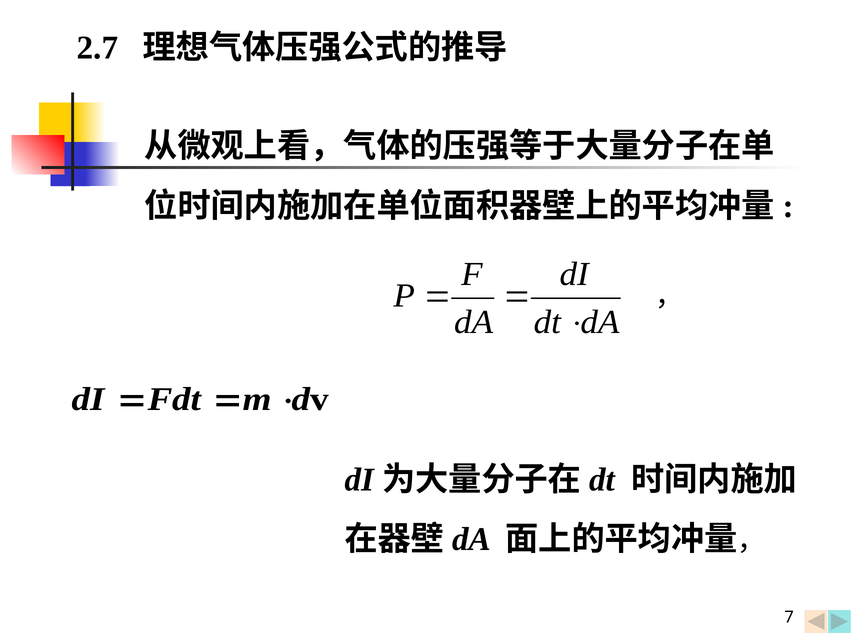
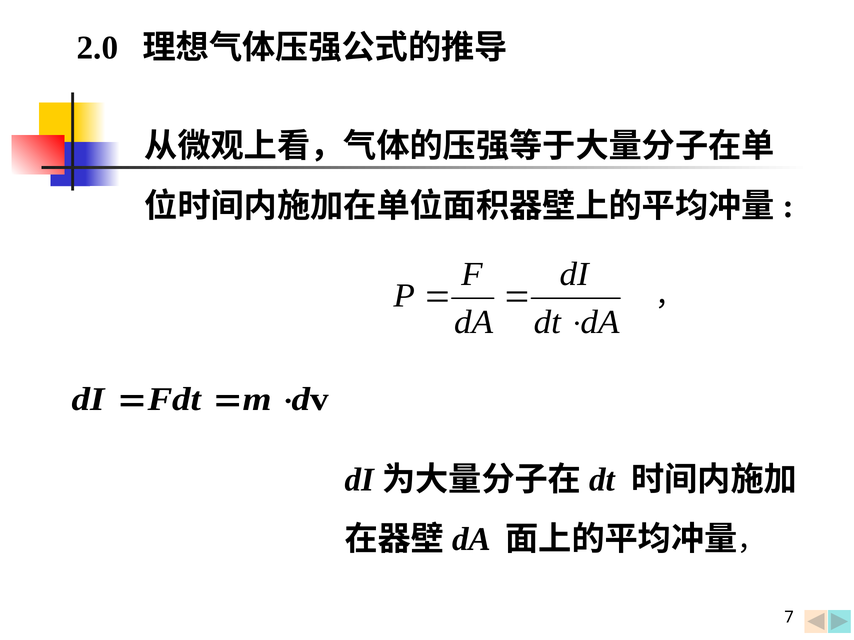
2.7: 2.7 -> 2.0
